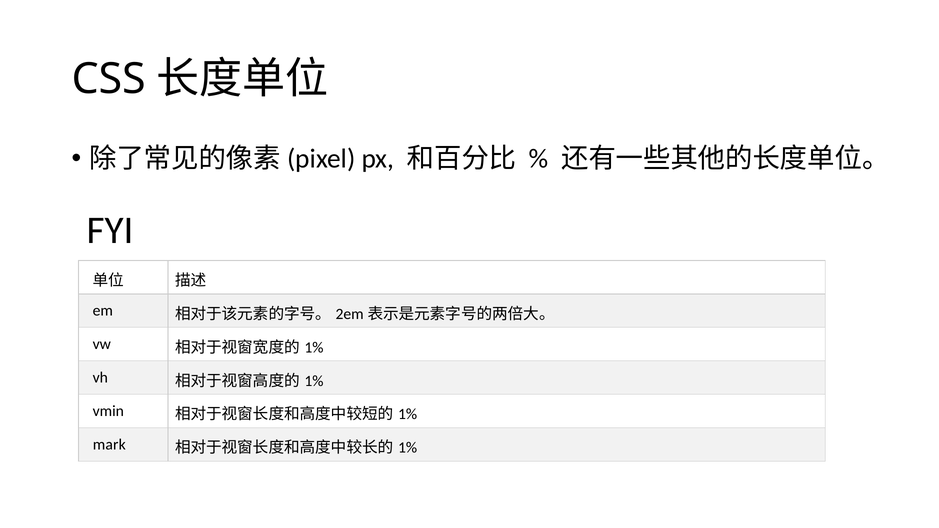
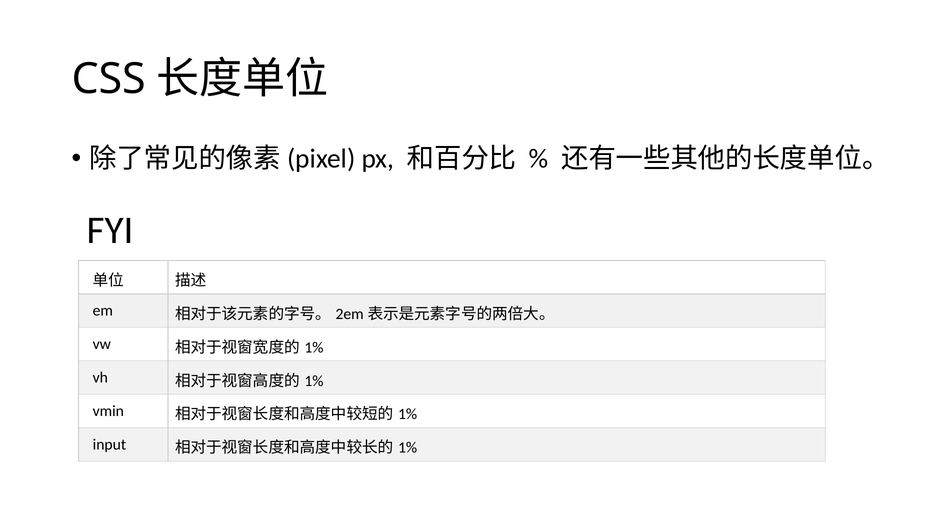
mark: mark -> input
